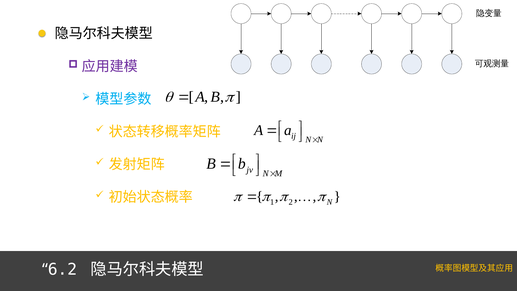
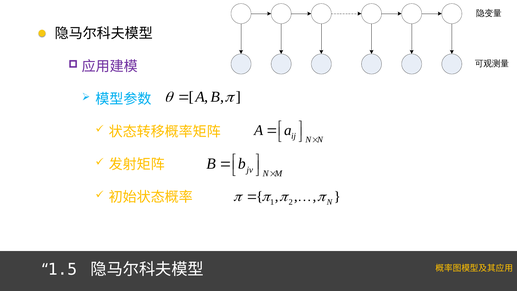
6.2: 6.2 -> 1.5
